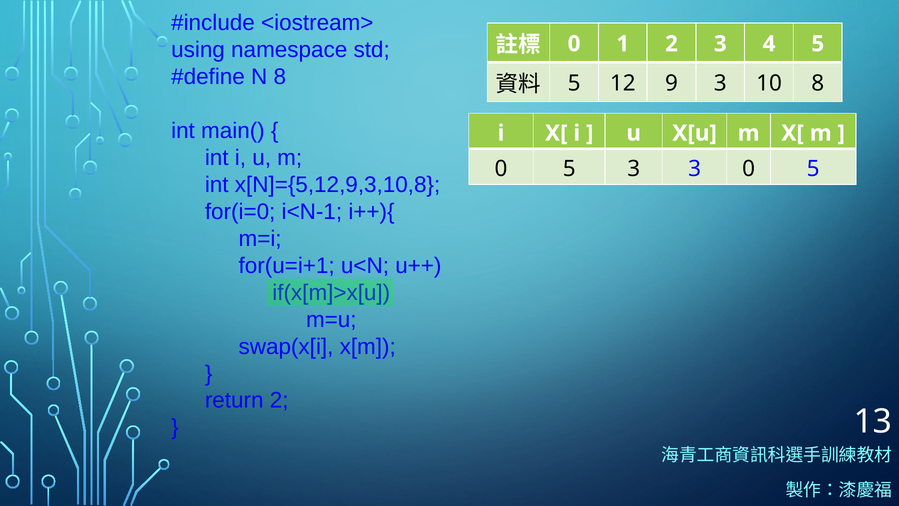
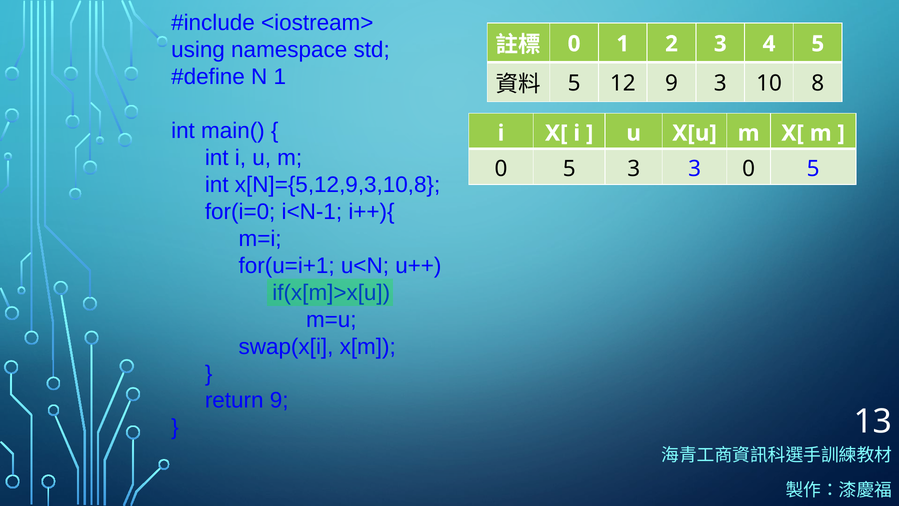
N 8: 8 -> 1
return 2: 2 -> 9
